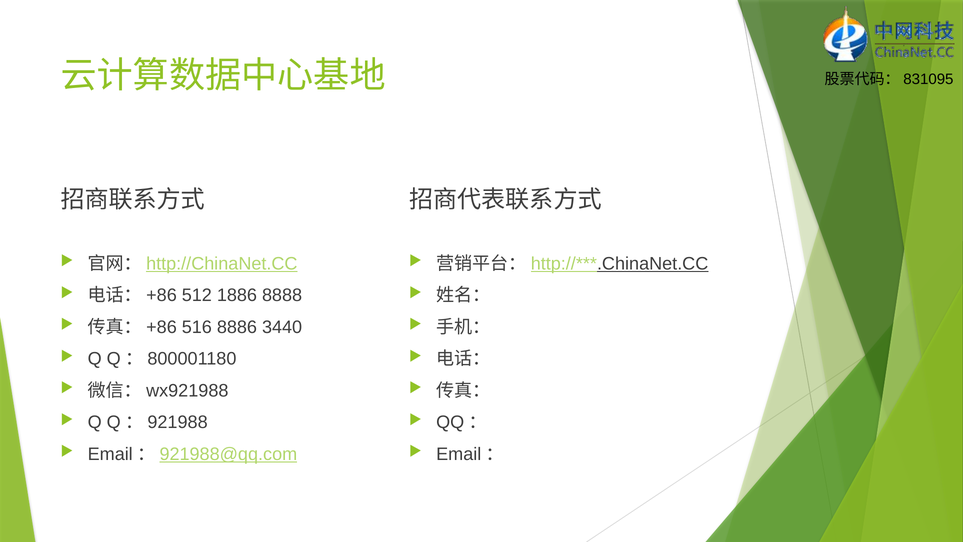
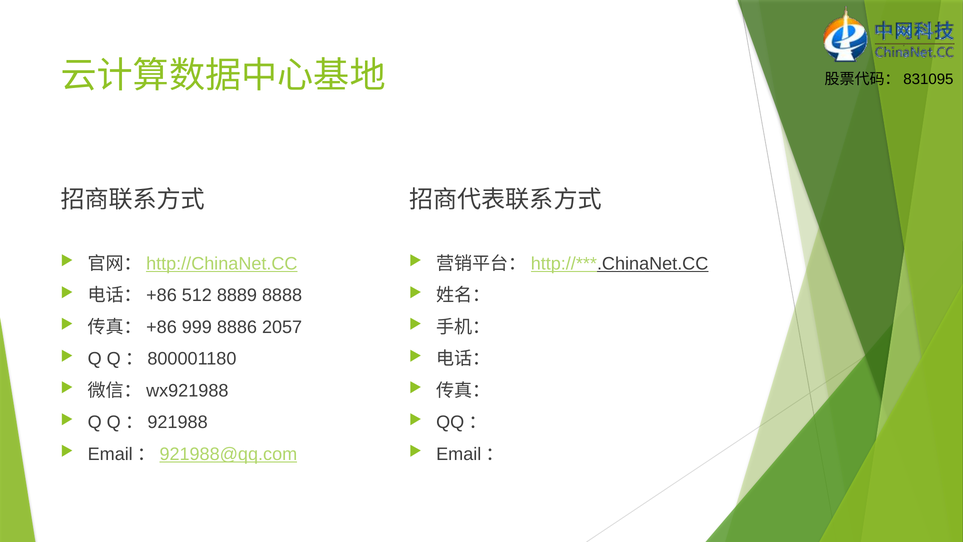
1886: 1886 -> 8889
516: 516 -> 999
3440: 3440 -> 2057
